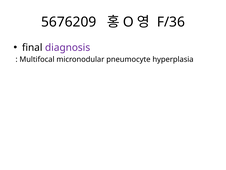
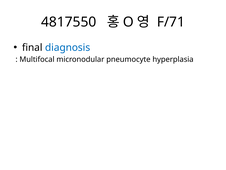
5676209: 5676209 -> 4817550
F/36: F/36 -> F/71
diagnosis colour: purple -> blue
